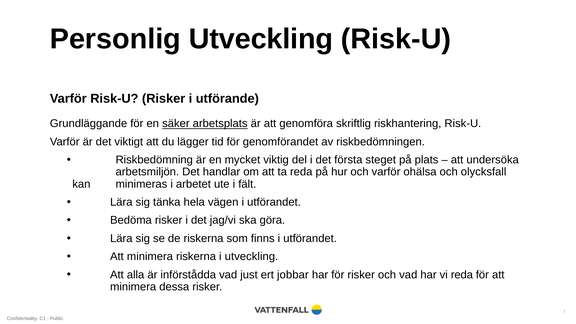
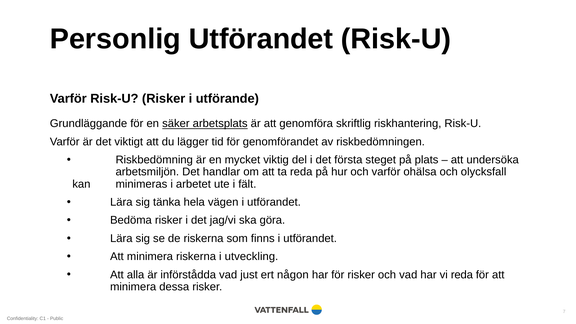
Personlig Utveckling: Utveckling -> Utförandet
jobbar: jobbar -> någon
